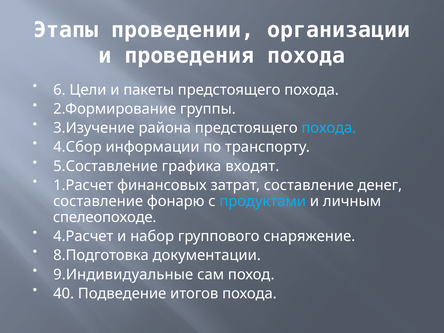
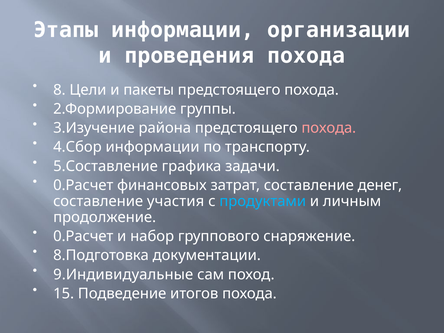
Этапы проведении: проведении -> информации
6: 6 -> 8
похода at (329, 128) colour: light blue -> pink
входят: входят -> задачи
1.Расчет at (83, 185): 1.Расчет -> 0.Расчет
фонарю: фонарю -> участия
спелеопоходе: спелеопоходе -> продолжение
4.Расчет at (83, 236): 4.Расчет -> 0.Расчет
40: 40 -> 15
